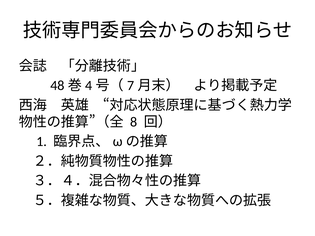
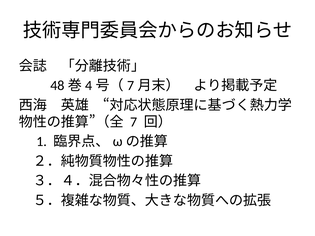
8: 8 -> 7
